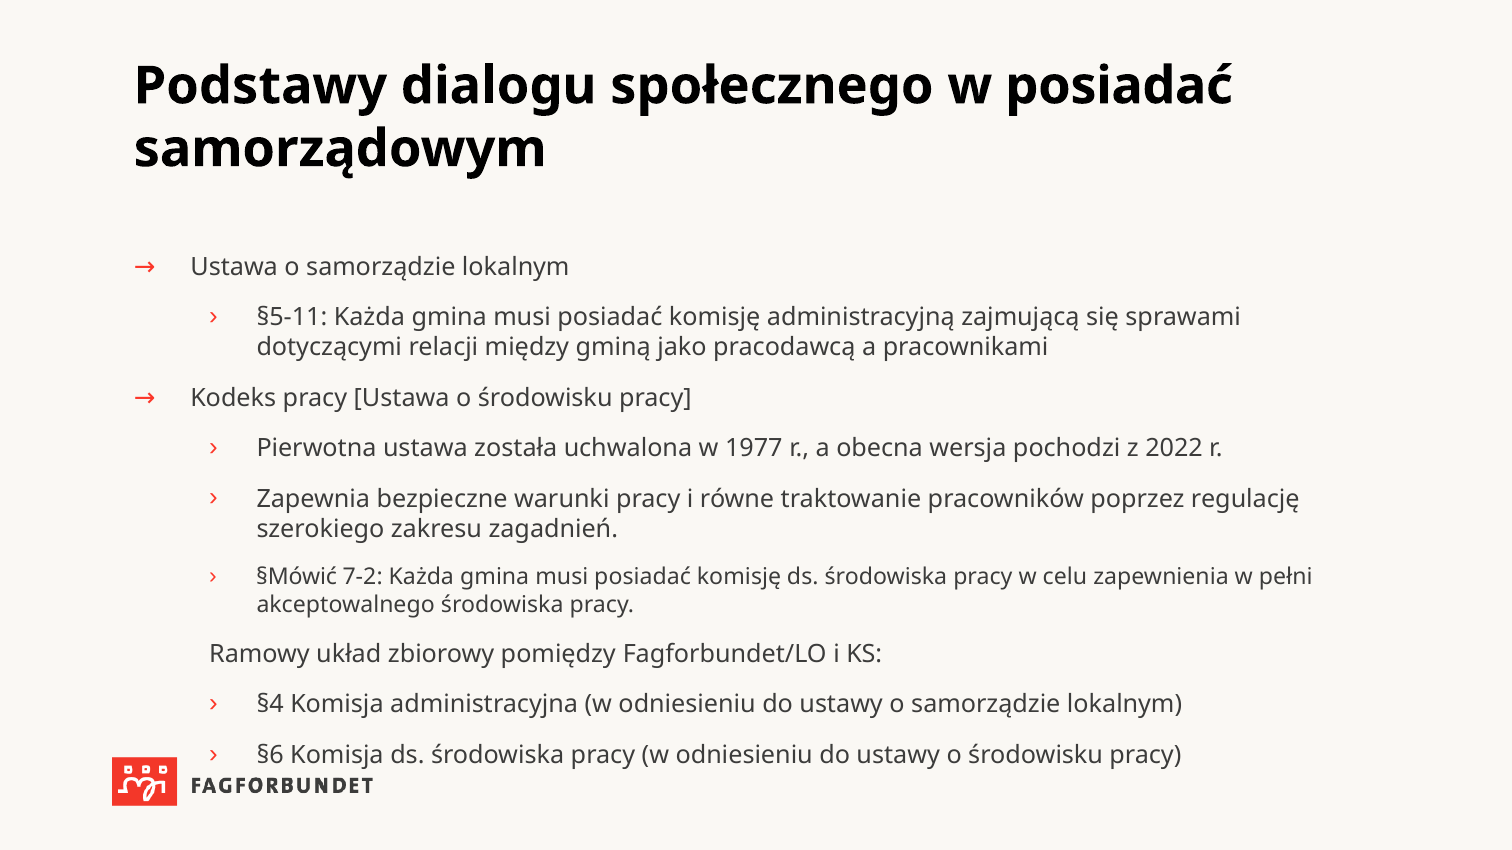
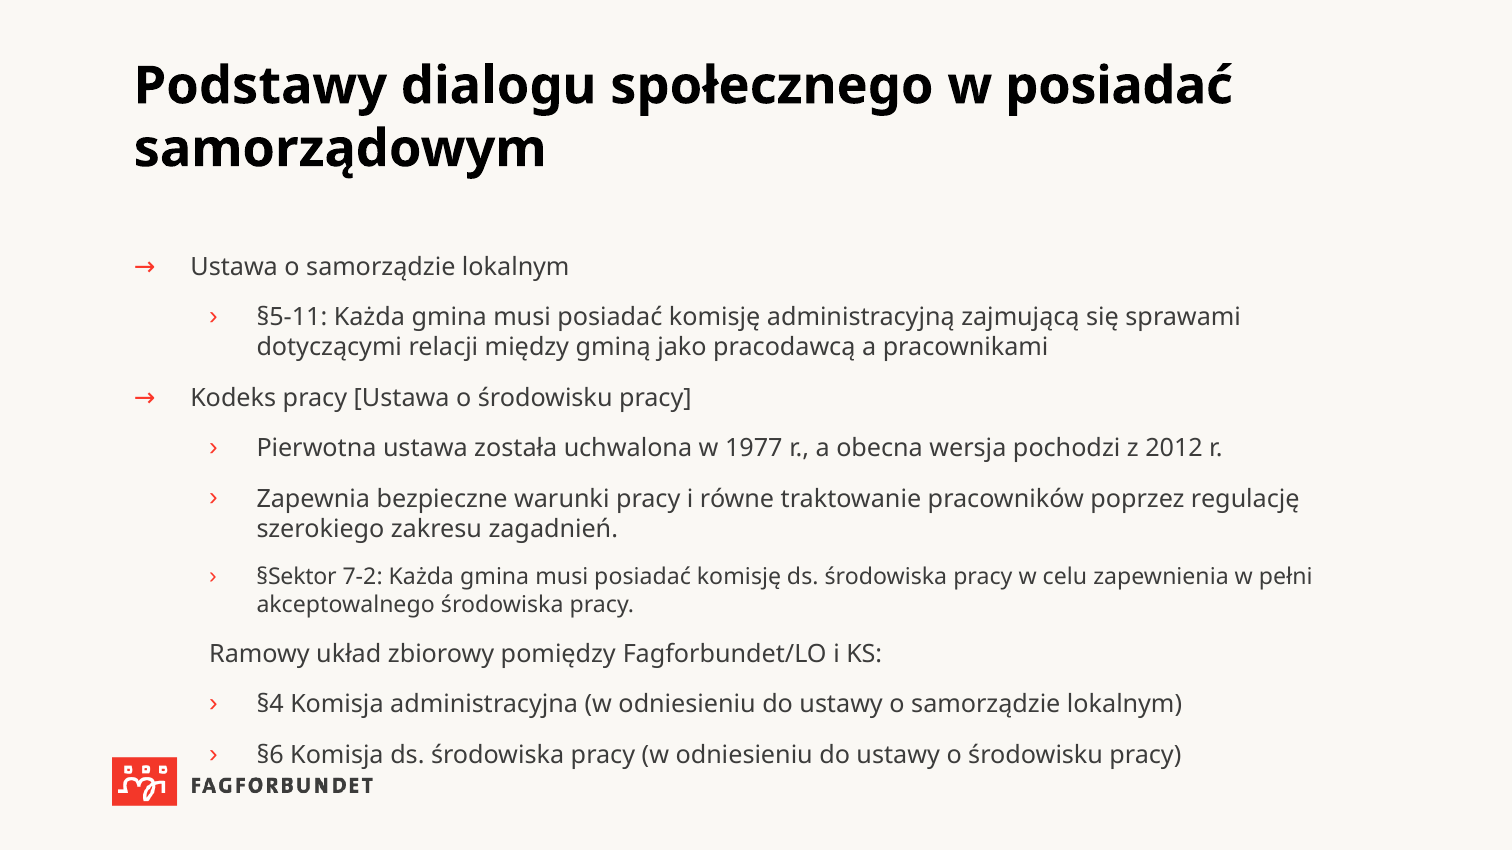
2022: 2022 -> 2012
§Mówić: §Mówić -> §Sektor
